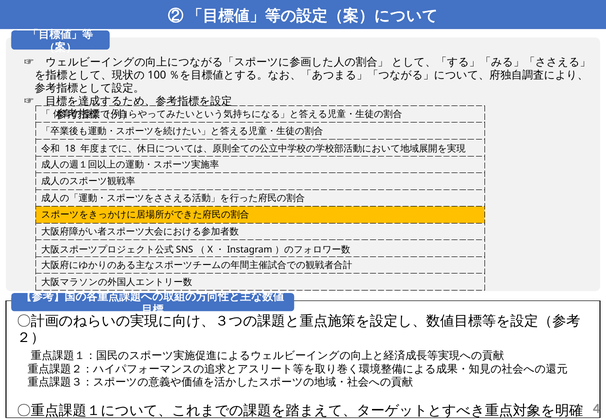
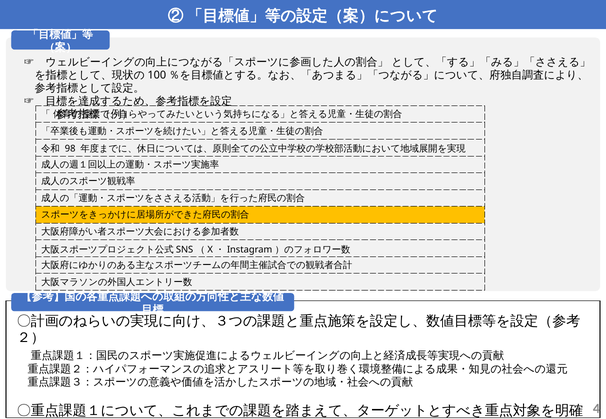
18: 18 -> 98
